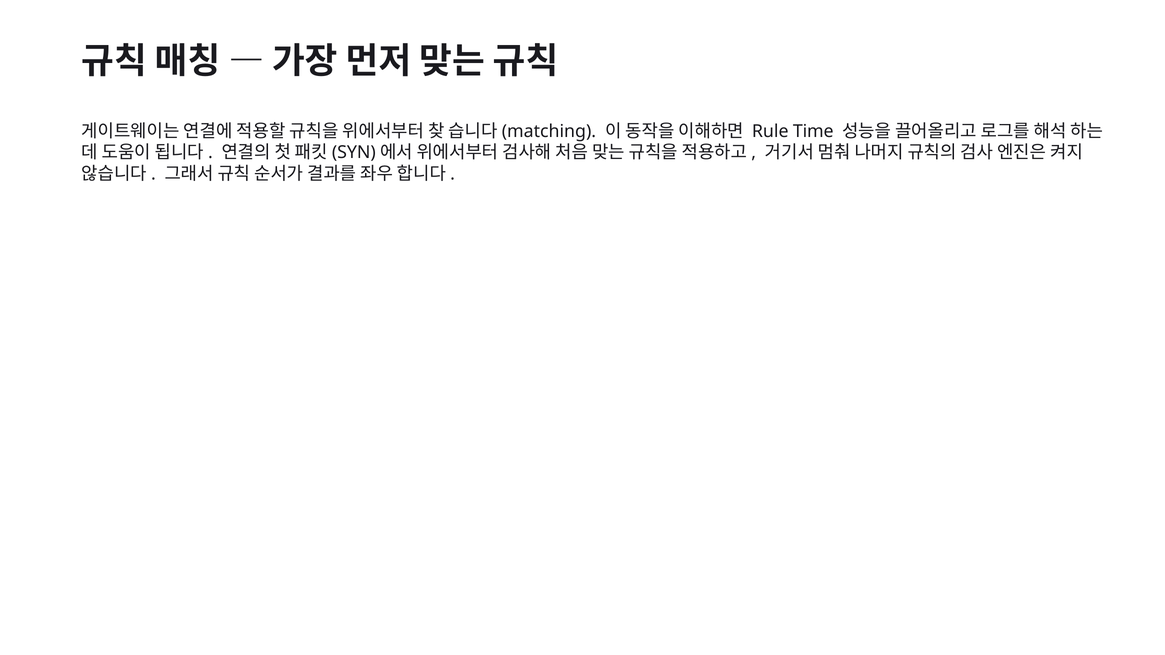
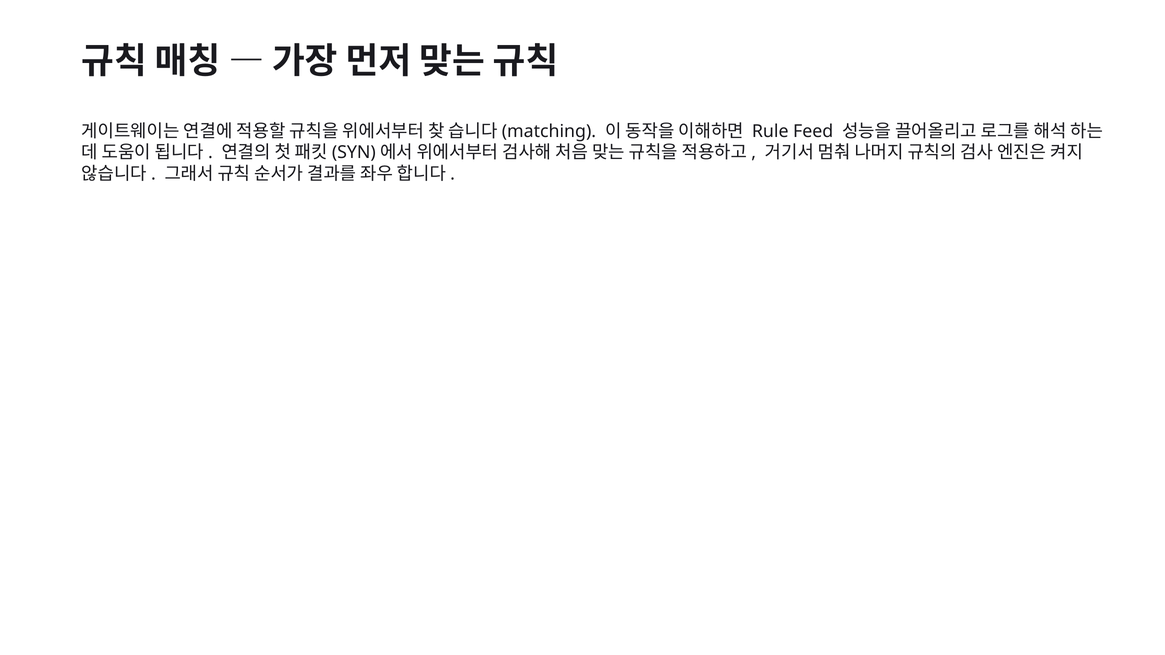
Time: Time -> Feed
